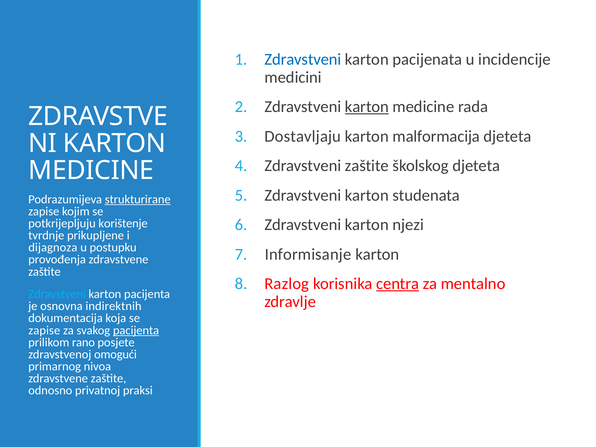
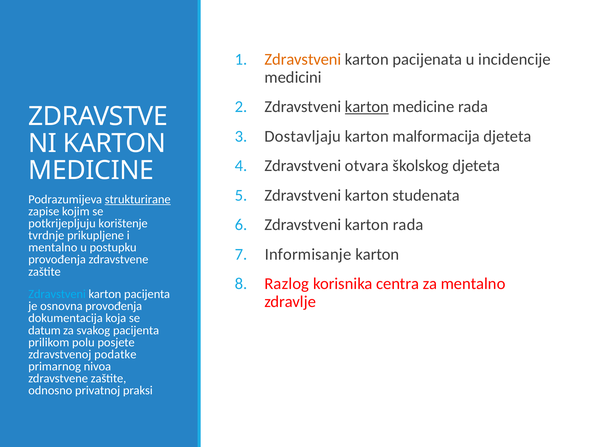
Zdravstveni at (303, 60) colour: blue -> orange
Zdravstveni zaštite: zaštite -> otvara
karton njezi: njezi -> rada
dijagnoza at (53, 247): dijagnoza -> mentalno
centra underline: present -> none
osnovna indirektnih: indirektnih -> provođenja
zapise at (44, 330): zapise -> datum
pacijenta at (136, 330) underline: present -> none
rano: rano -> polu
omogući: omogući -> podatke
